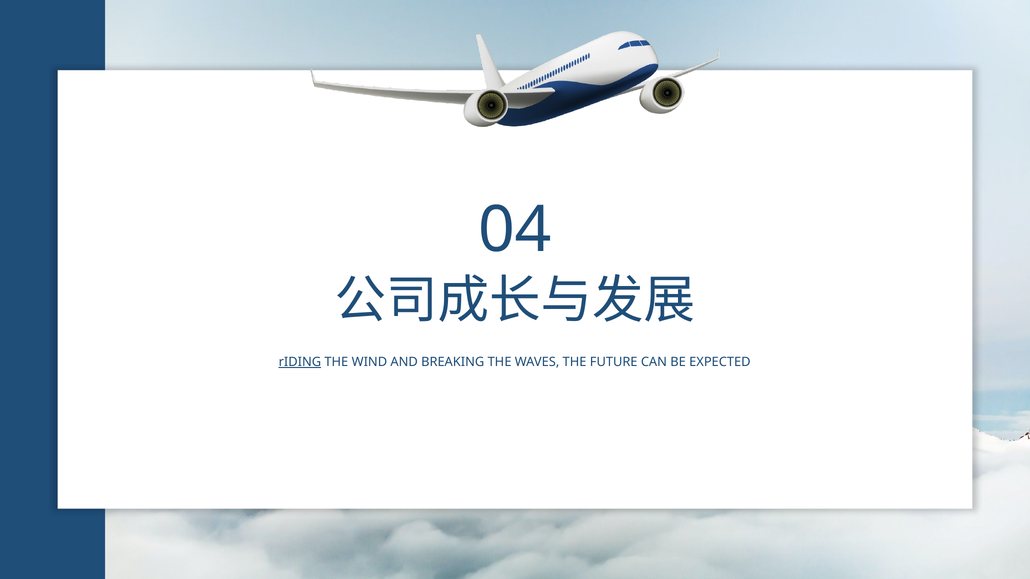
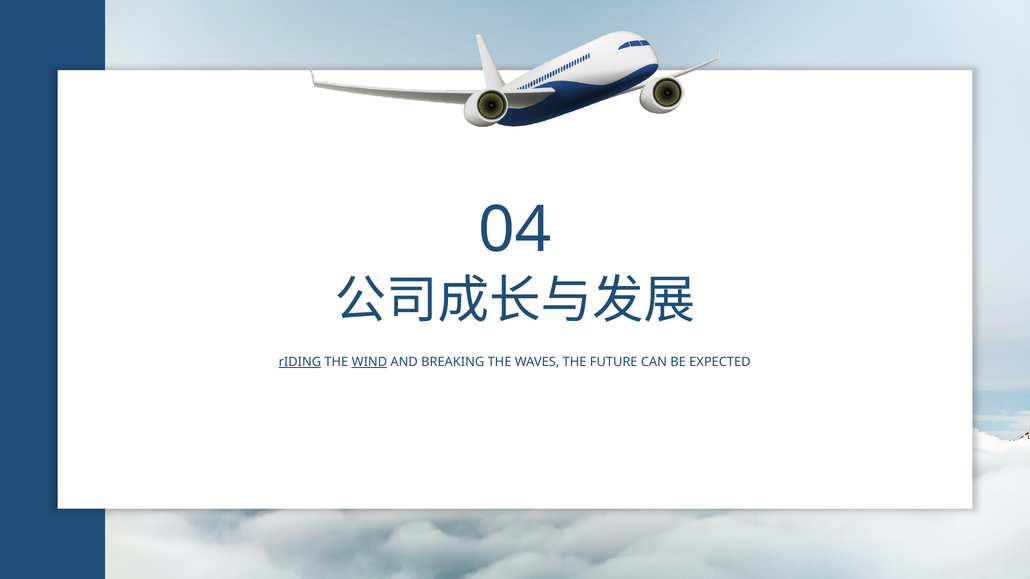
WIND underline: none -> present
